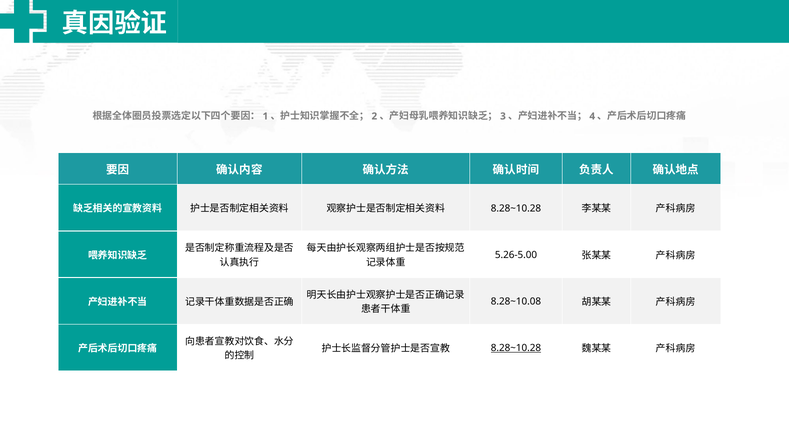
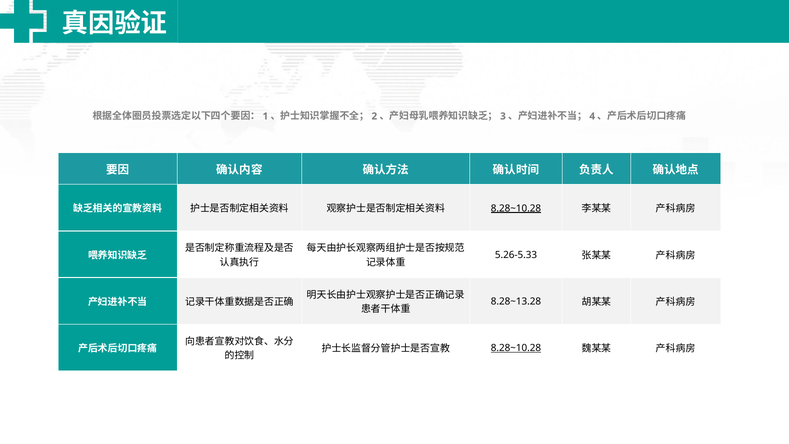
8.28~10.28 at (516, 208) underline: none -> present
5.26-5.00: 5.26-5.00 -> 5.26-5.33
8.28~10.08: 8.28~10.08 -> 8.28~13.28
